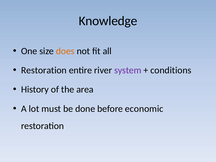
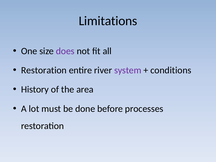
Knowledge: Knowledge -> Limitations
does colour: orange -> purple
economic: economic -> processes
